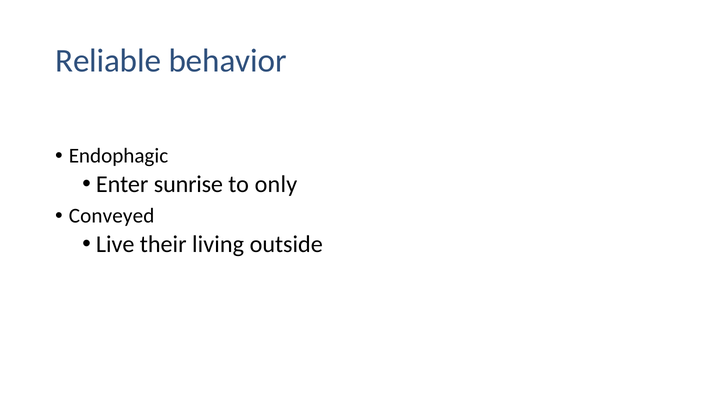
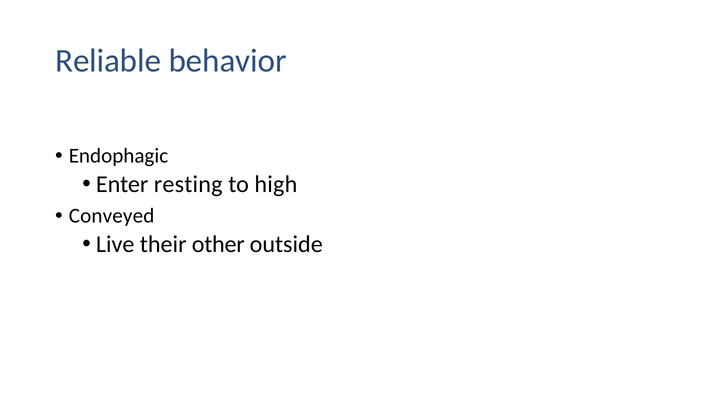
sunrise: sunrise -> resting
only: only -> high
living: living -> other
